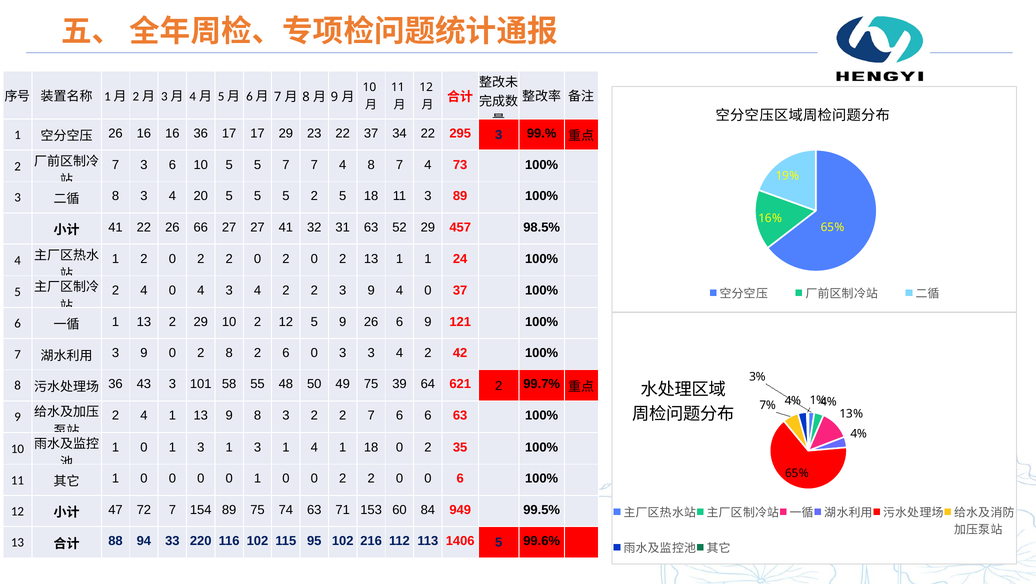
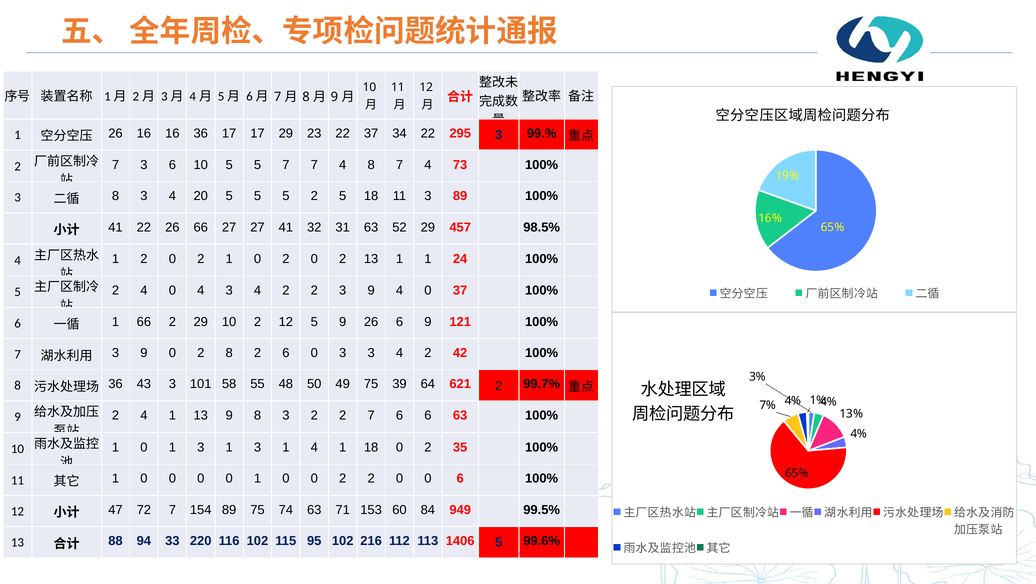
2 0 2 2: 2 -> 1
13 at (144, 322): 13 -> 66
